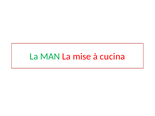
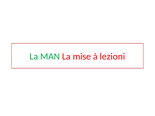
cucina: cucina -> lezioni
